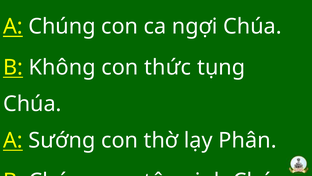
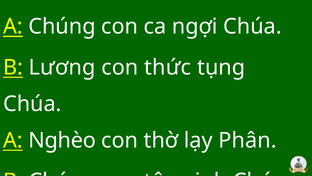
Không: Không -> Lương
Sướng: Sướng -> Nghèo
